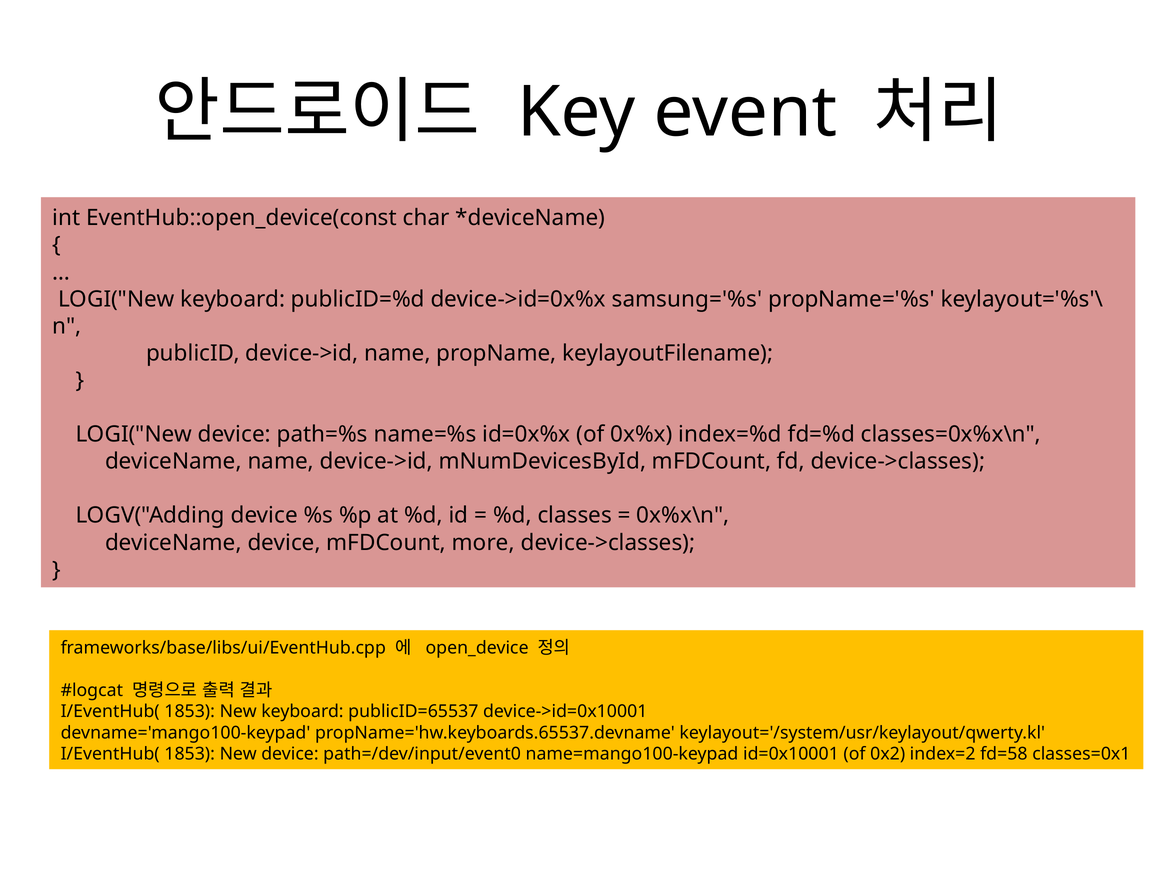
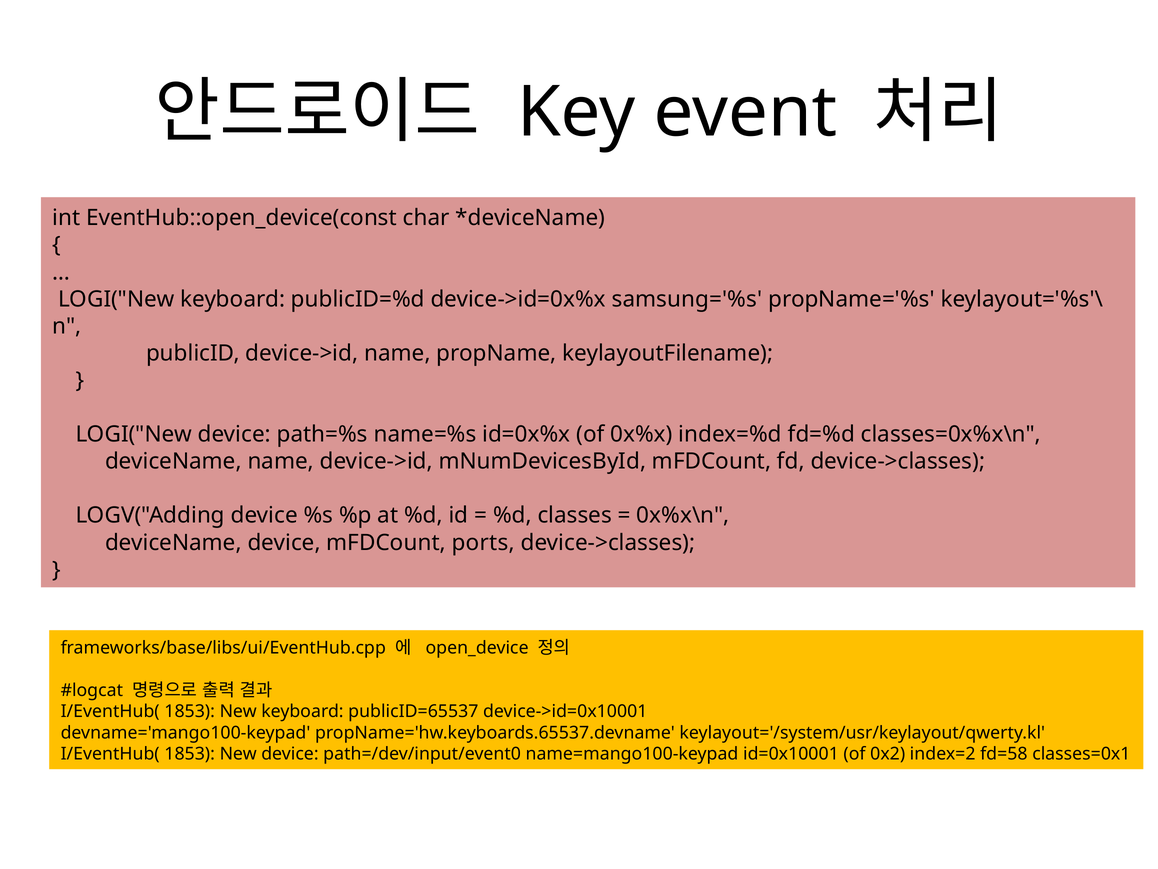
more: more -> ports
